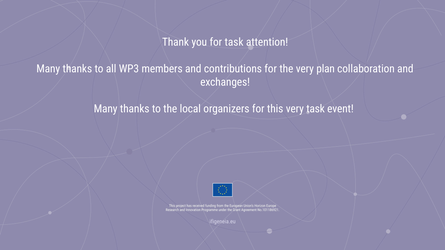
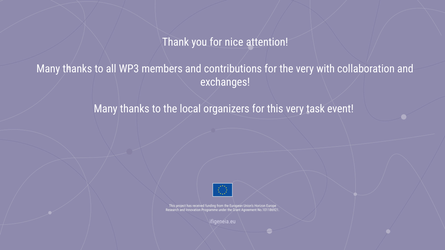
for task: task -> nice
plan: plan -> with
